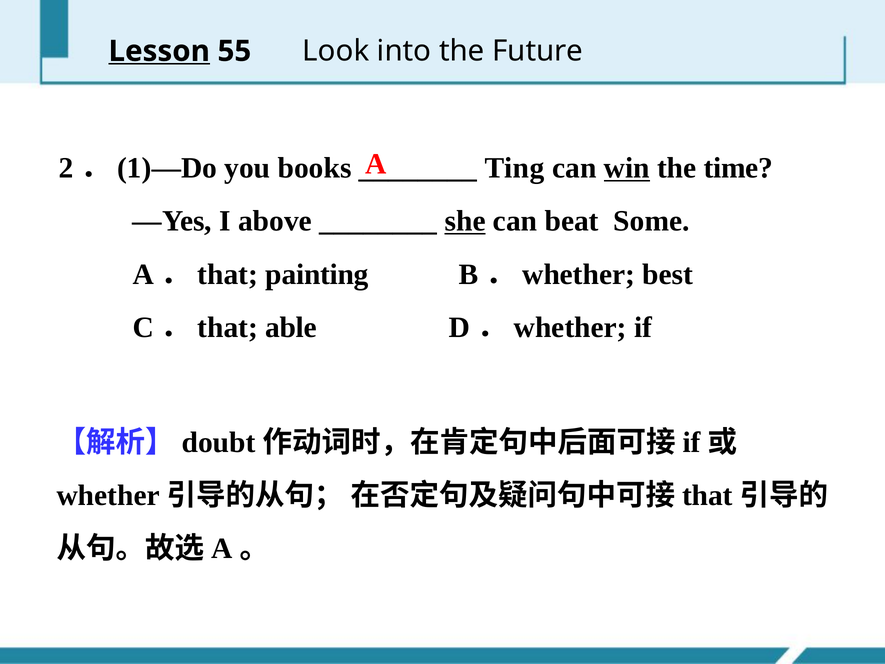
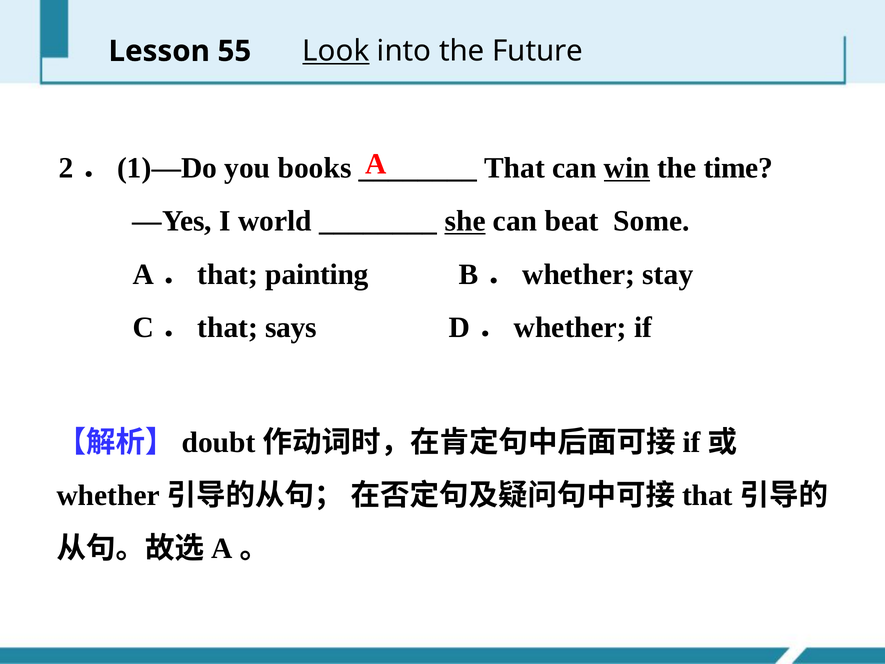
Lesson underline: present -> none
Look underline: none -> present
Ting: Ting -> That
above: above -> world
best: best -> stay
able: able -> says
